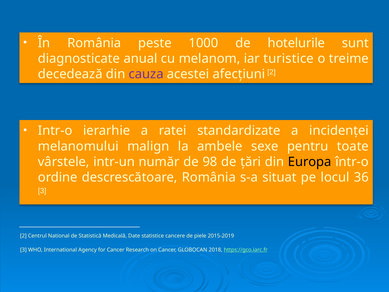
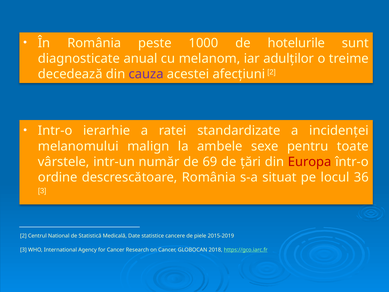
turistice: turistice -> adulţilor
98: 98 -> 69
Europa colour: black -> red
